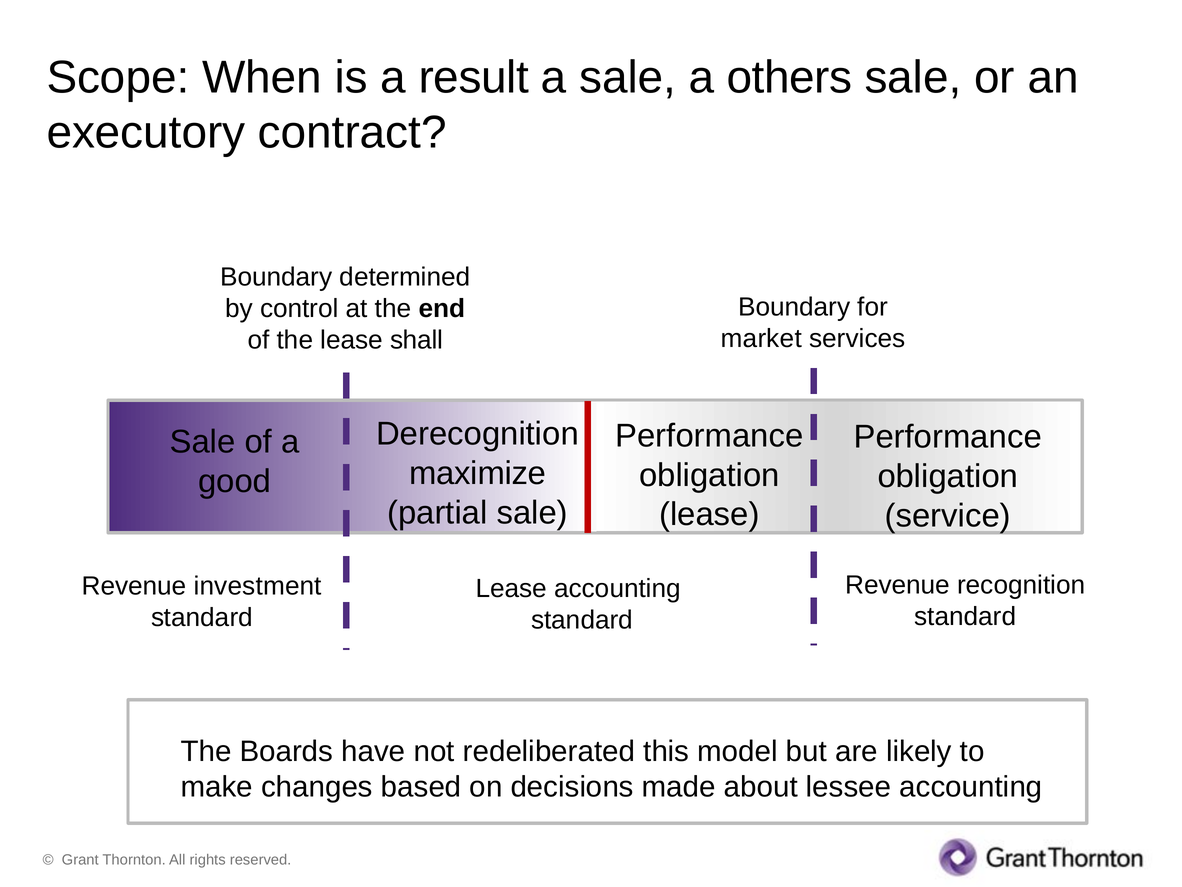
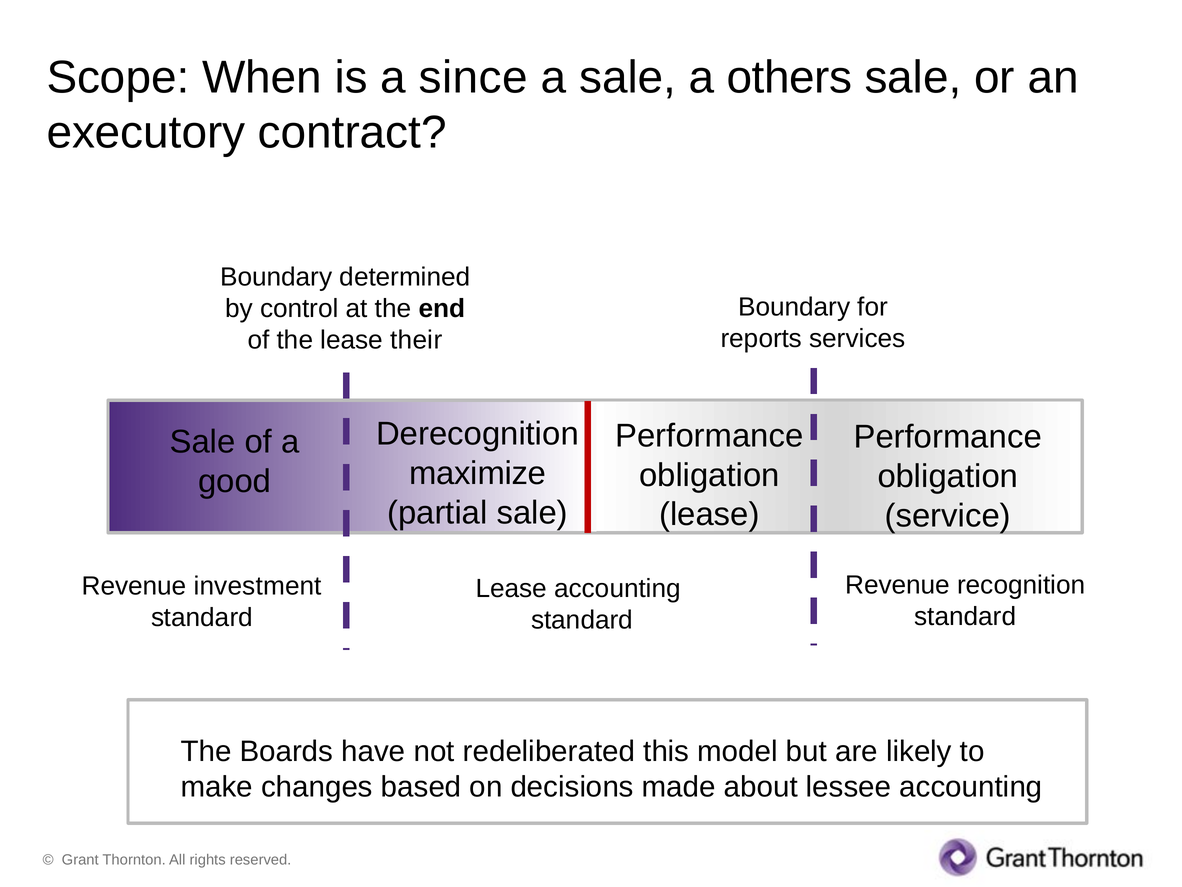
result: result -> since
market: market -> reports
shall: shall -> their
